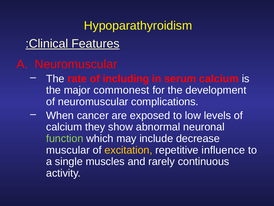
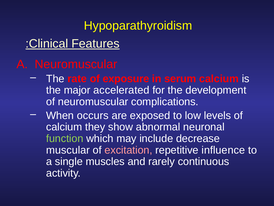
including: including -> exposure
commonest: commonest -> accelerated
cancer: cancer -> occurs
excitation colour: yellow -> pink
